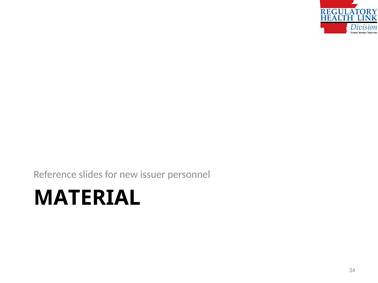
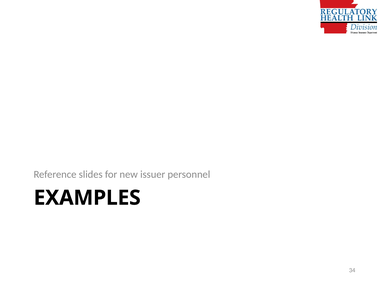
MATERIAL: MATERIAL -> EXAMPLES
